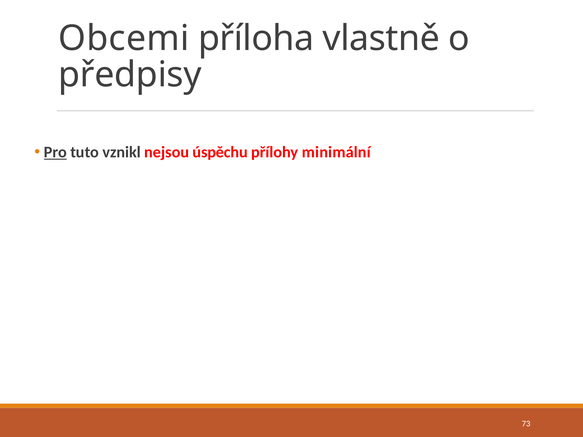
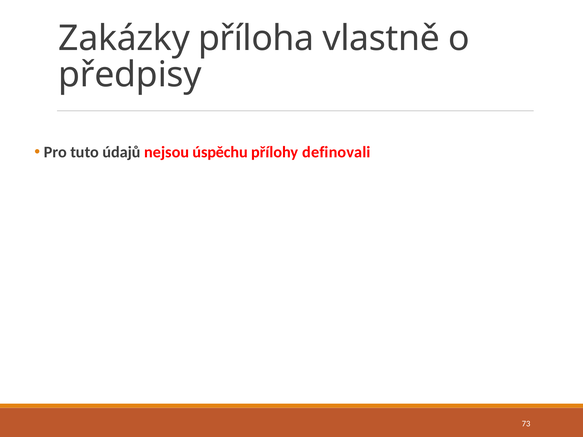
Obcemi: Obcemi -> Zakázky
Pro underline: present -> none
vznikl: vznikl -> údajů
minimální: minimální -> definovali
